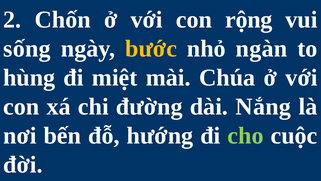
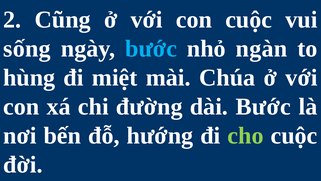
Chốn: Chốn -> Cũng
con rộng: rộng -> cuộc
bước at (151, 49) colour: yellow -> light blue
dài Nắng: Nắng -> Bước
